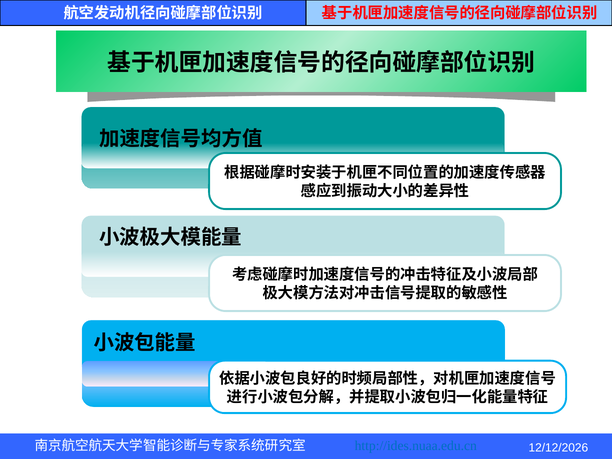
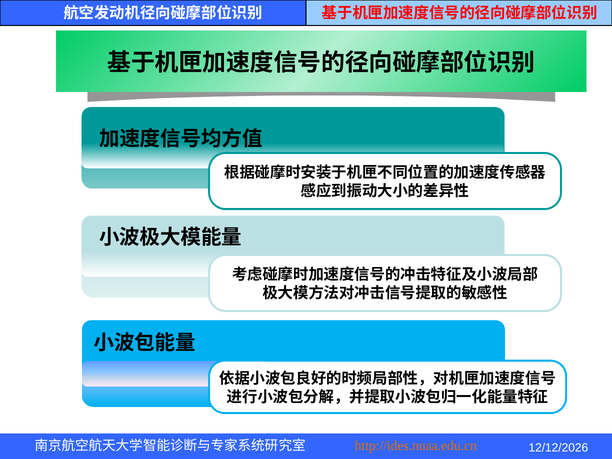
http://ides.nuaa.edu.cn colour: blue -> orange
